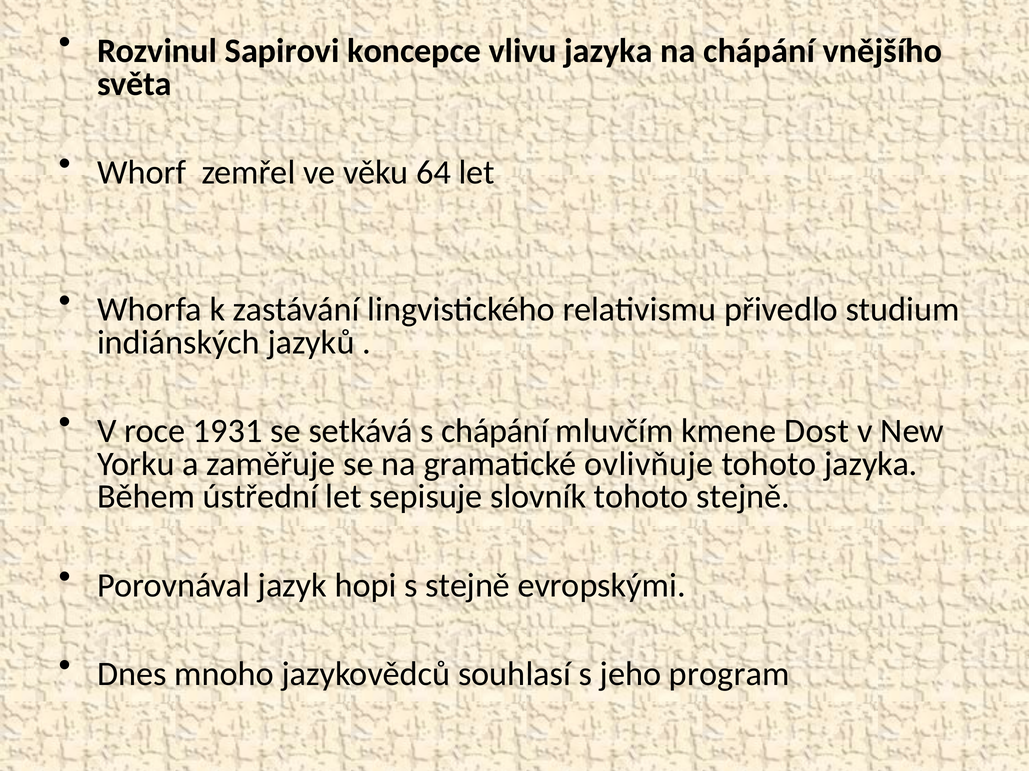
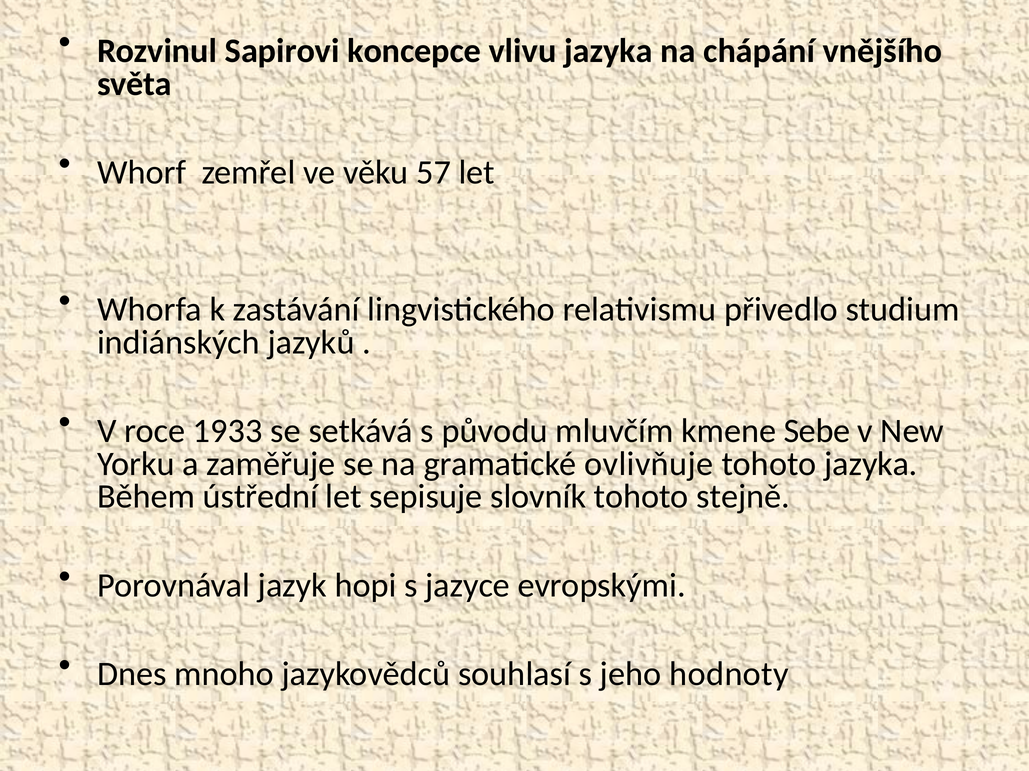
64: 64 -> 57
1931: 1931 -> 1933
s chápání: chápání -> původu
Dost: Dost -> Sebe
s stejně: stejně -> jazyce
program: program -> hodnoty
